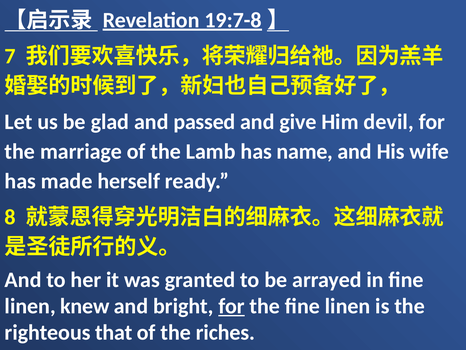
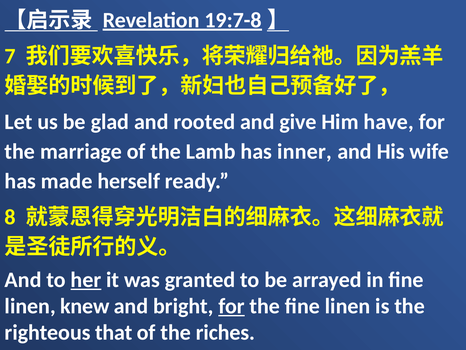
passed: passed -> rooted
devil: devil -> have
name: name -> inner
her underline: none -> present
